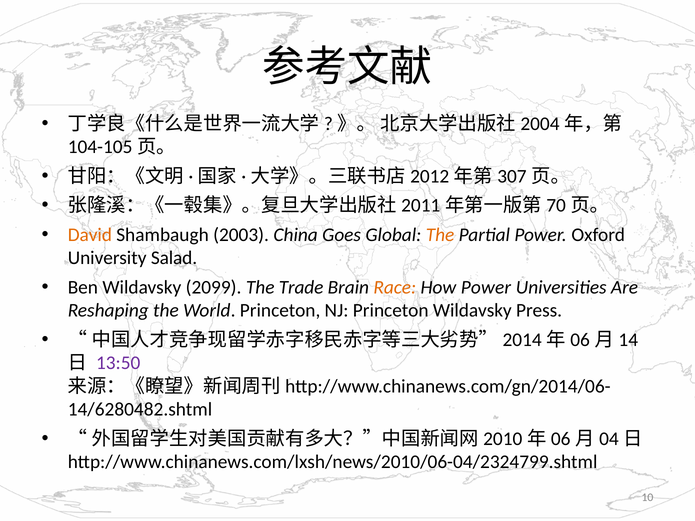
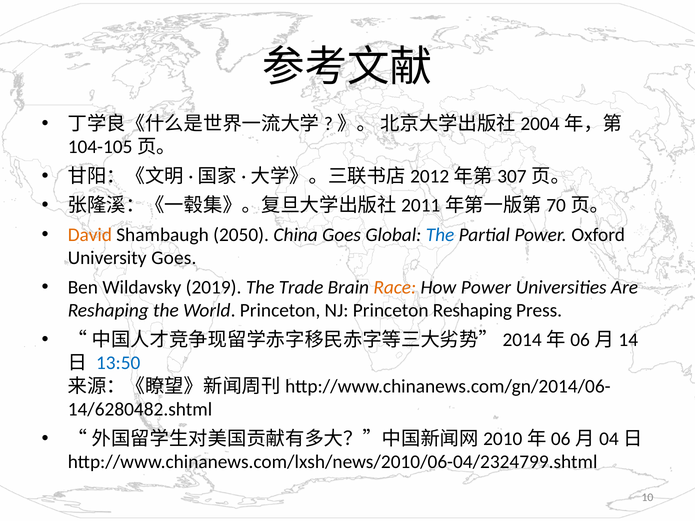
2003: 2003 -> 2050
The at (440, 235) colour: orange -> blue
University Salad: Salad -> Goes
2099: 2099 -> 2019
Princeton Wildavsky: Wildavsky -> Reshaping
13:50 colour: purple -> blue
